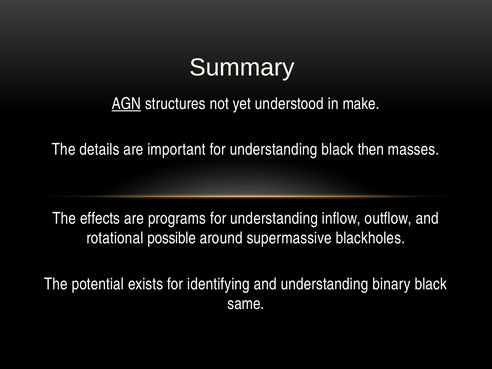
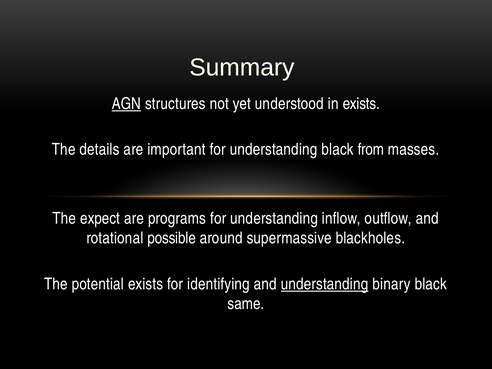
in make: make -> exists
then: then -> from
effects: effects -> expect
understanding at (325, 284) underline: none -> present
